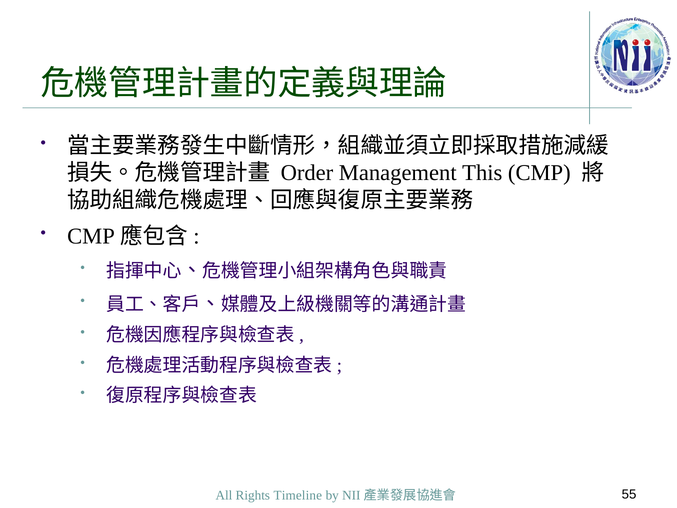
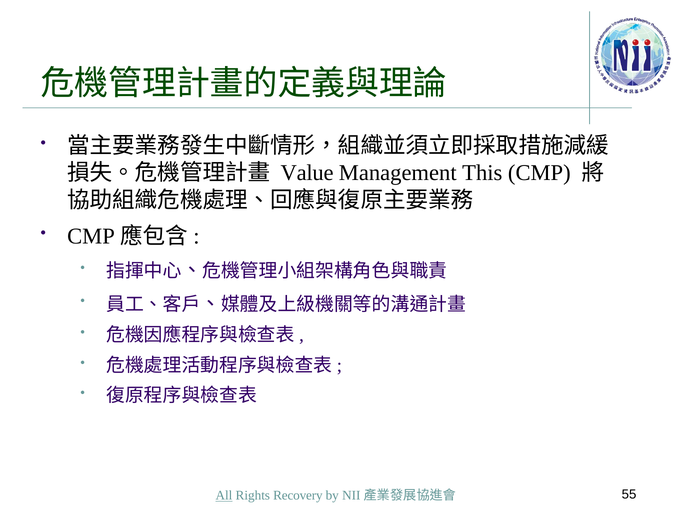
Order: Order -> Value
All underline: none -> present
Timeline: Timeline -> Recovery
